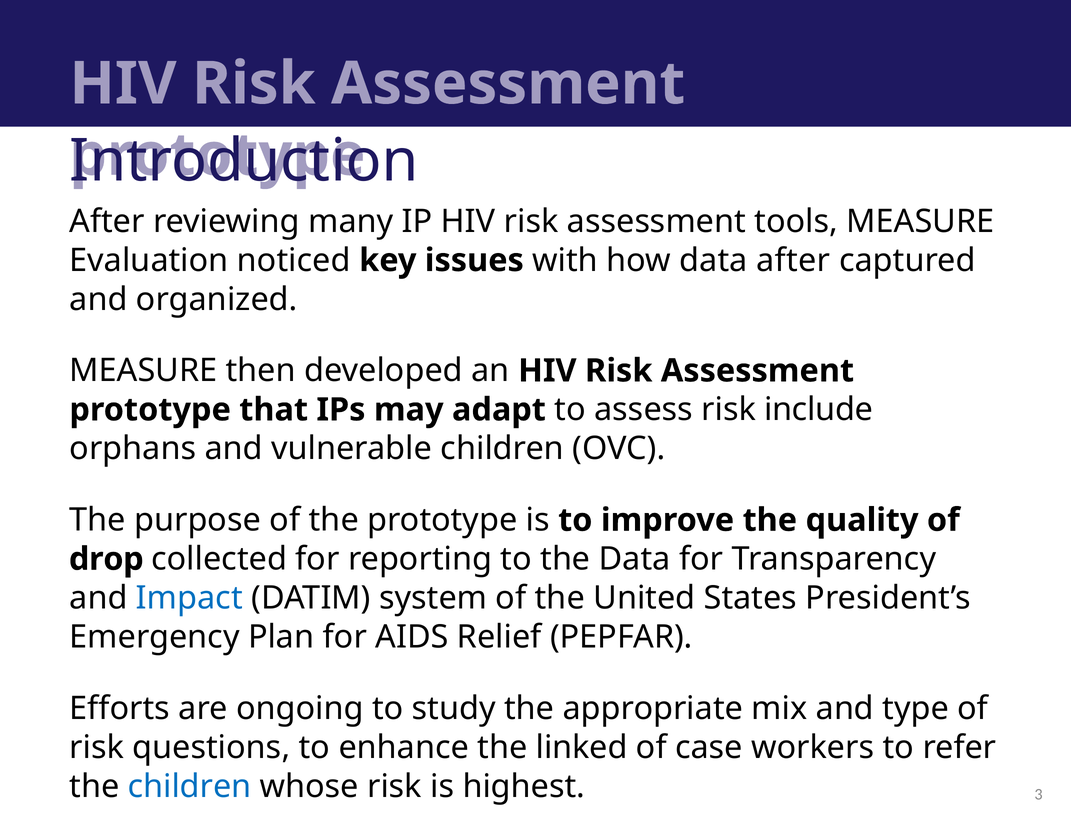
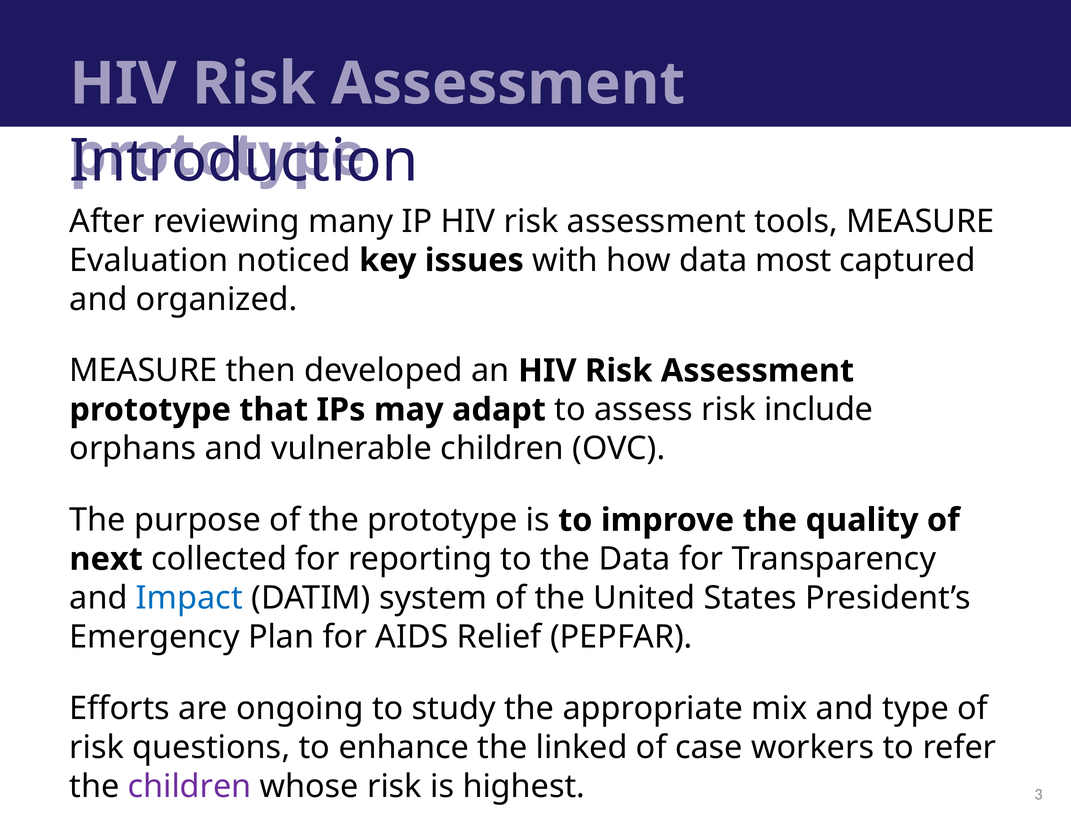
data after: after -> most
drop: drop -> next
children at (190, 786) colour: blue -> purple
